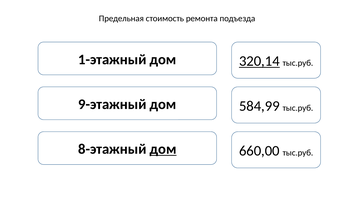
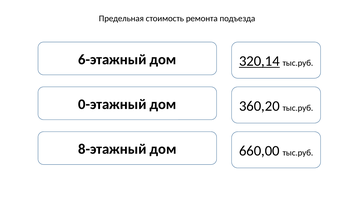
1-этажный: 1-этажный -> 6-этажный
9-этажный: 9-этажный -> 0-этажный
584,99: 584,99 -> 360,20
дом at (163, 149) underline: present -> none
